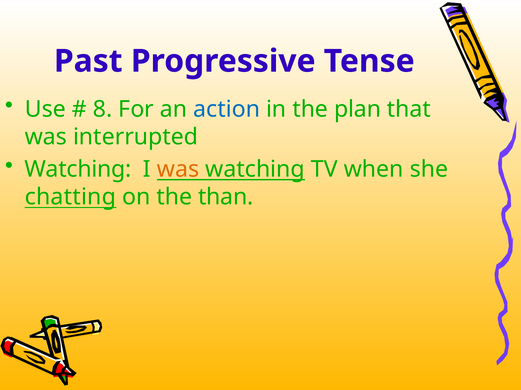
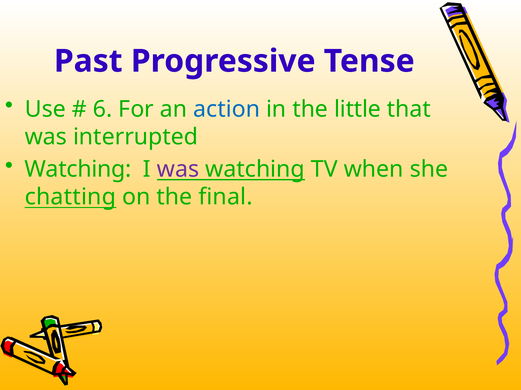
8: 8 -> 6
plan: plan -> little
was at (178, 170) colour: orange -> purple
than: than -> final
